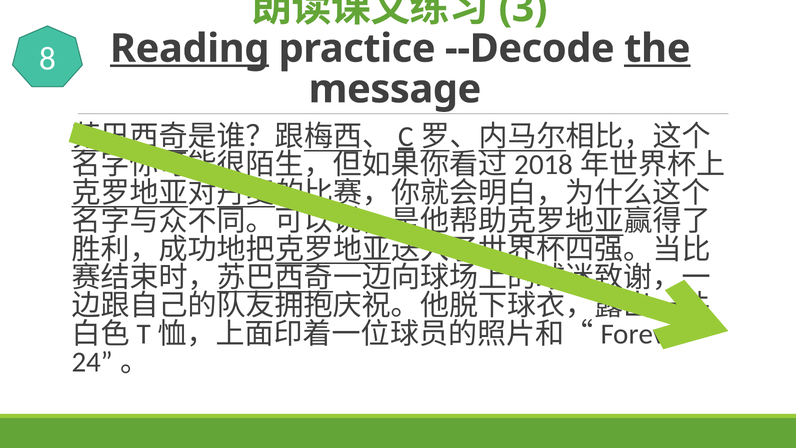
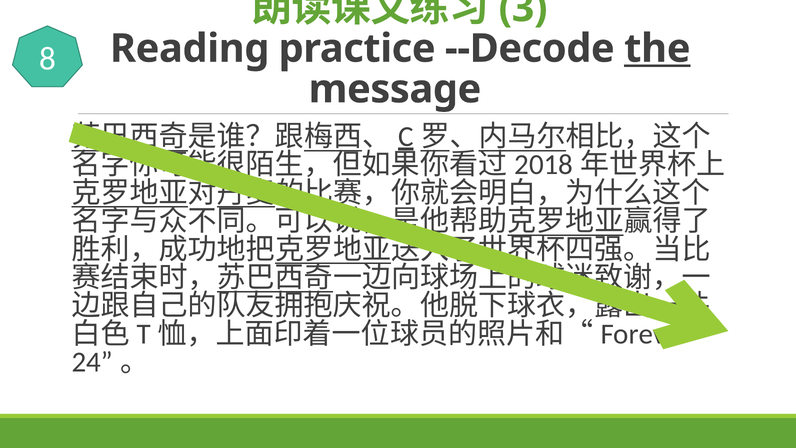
Reading underline: present -> none
